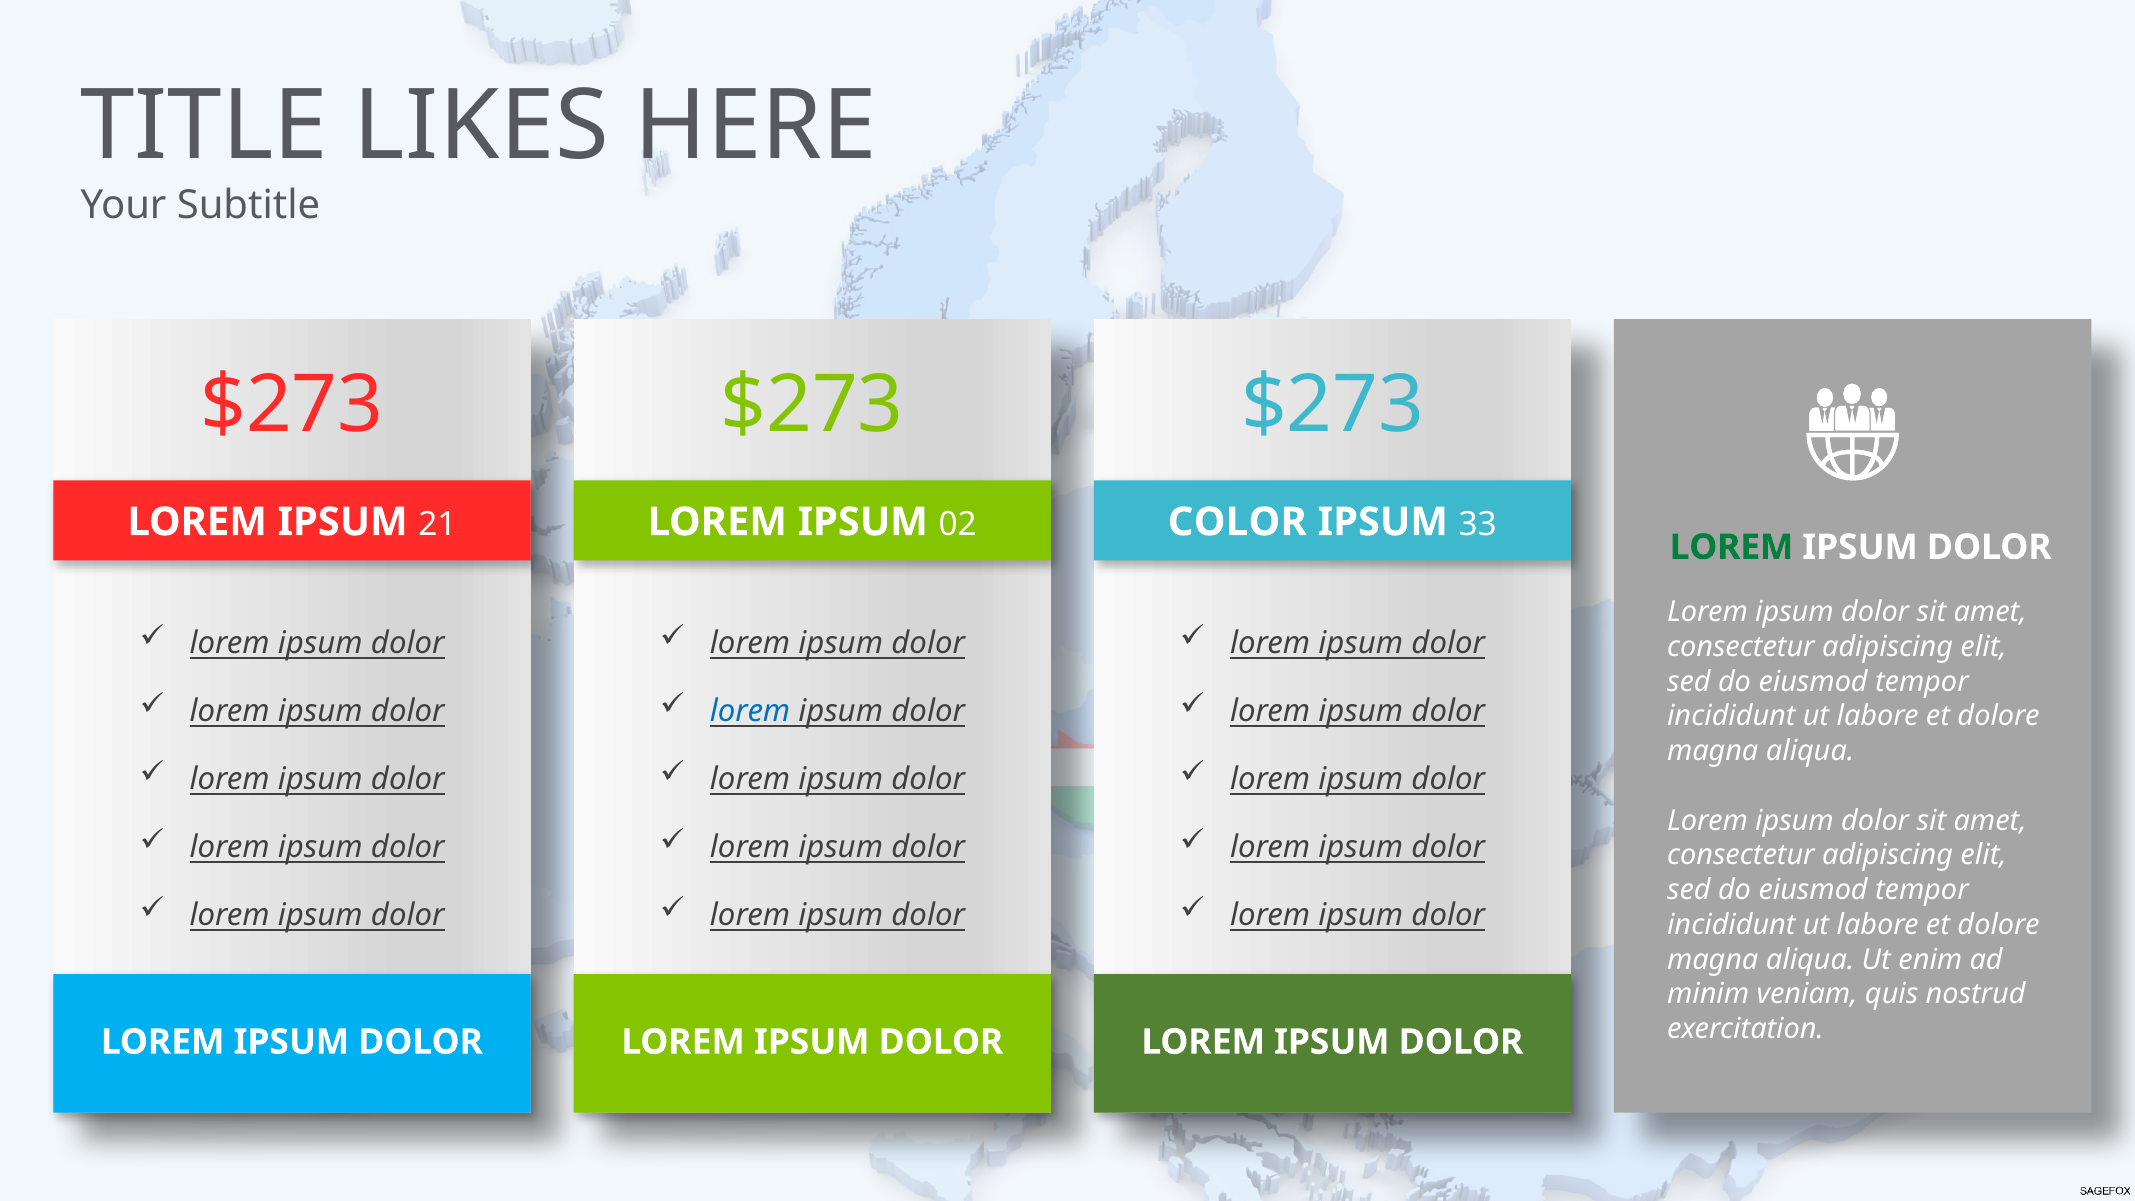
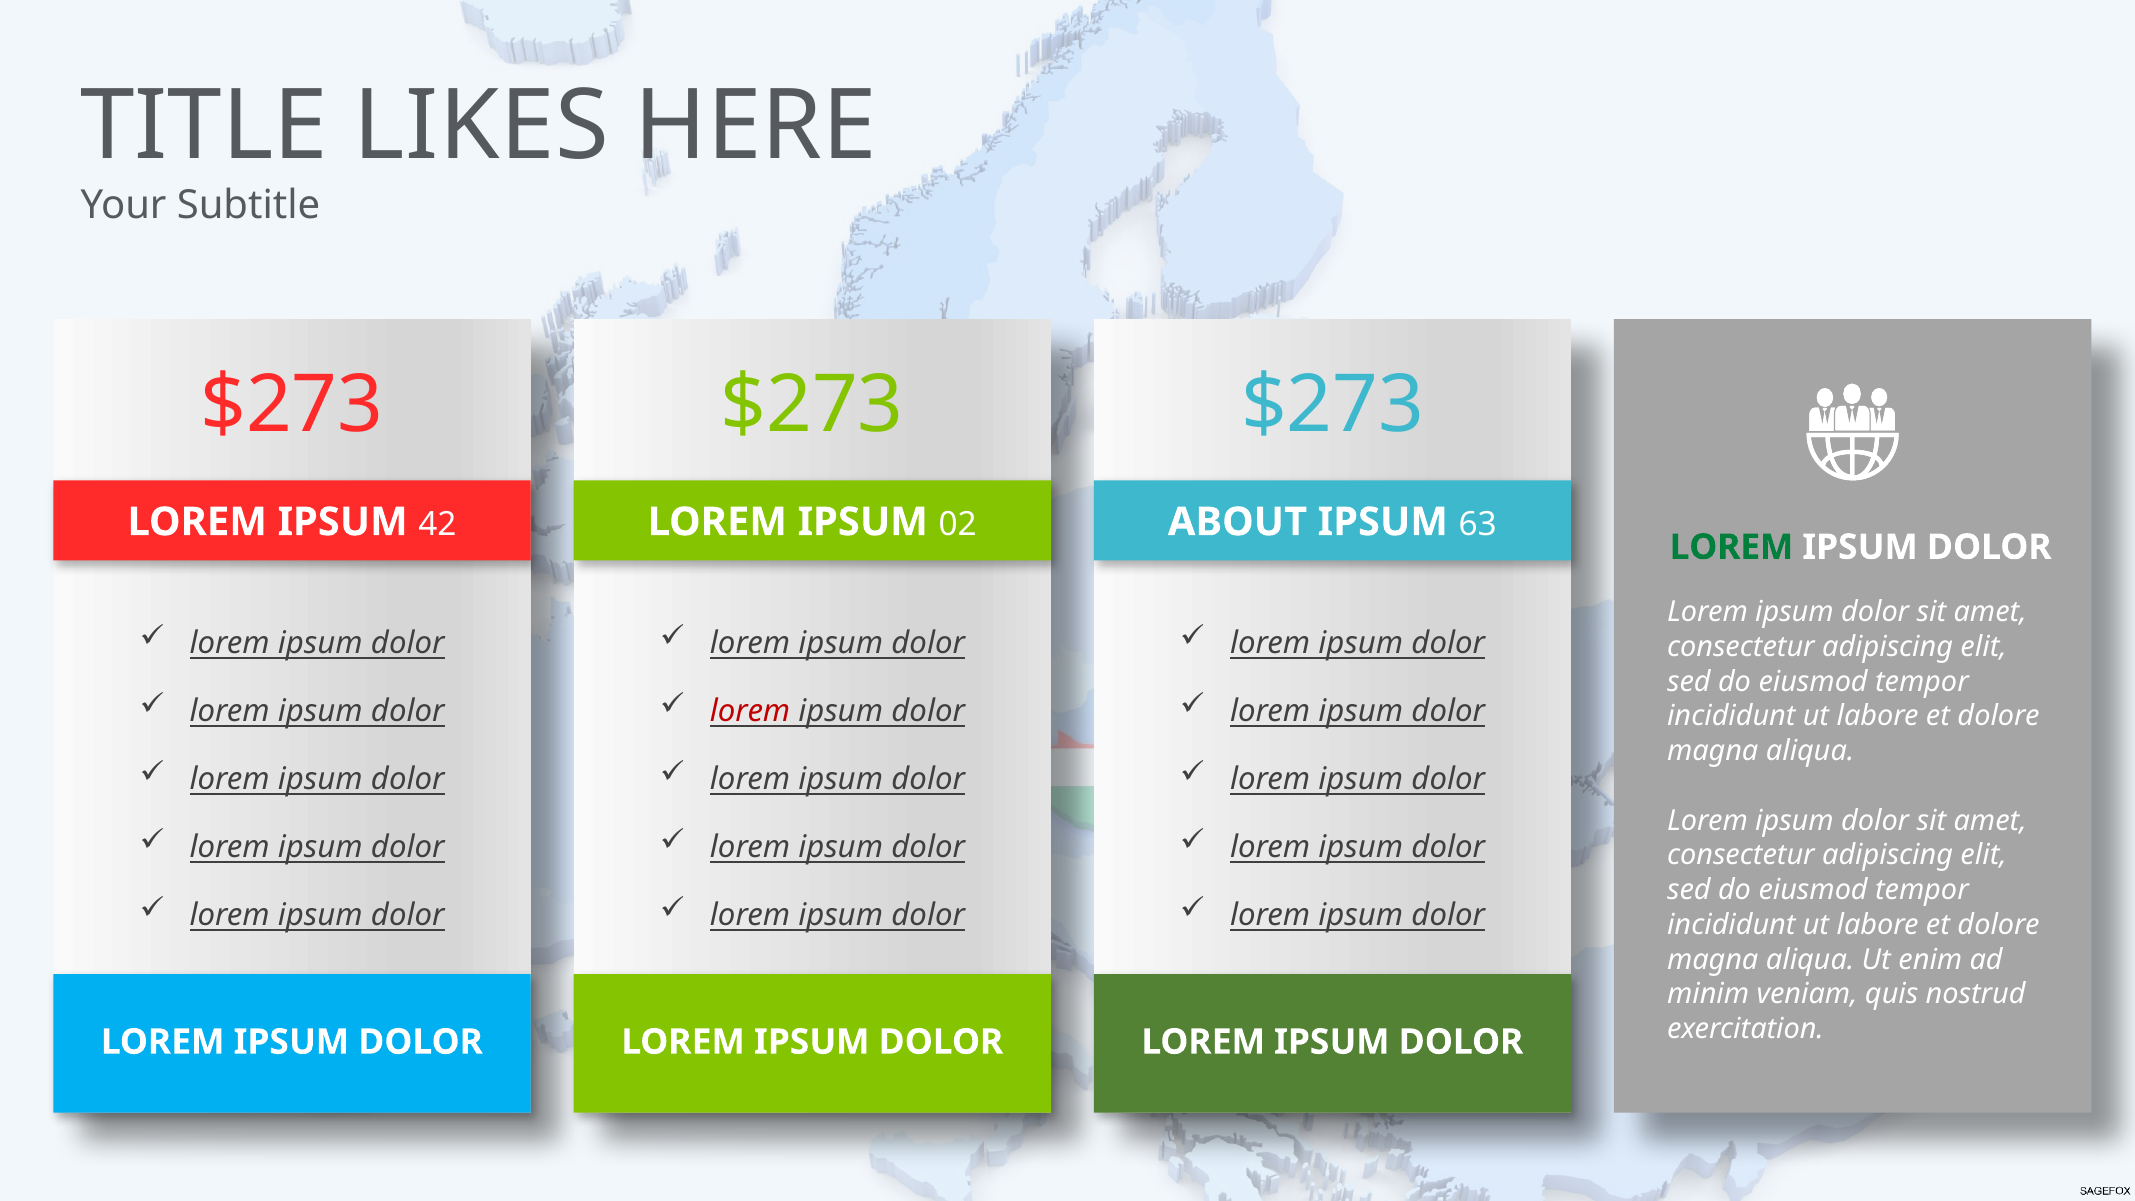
21: 21 -> 42
COLOR: COLOR -> ABOUT
33: 33 -> 63
lorem at (750, 711) colour: blue -> red
